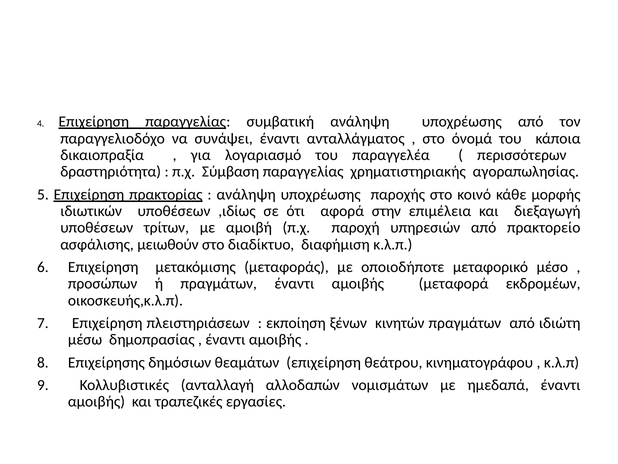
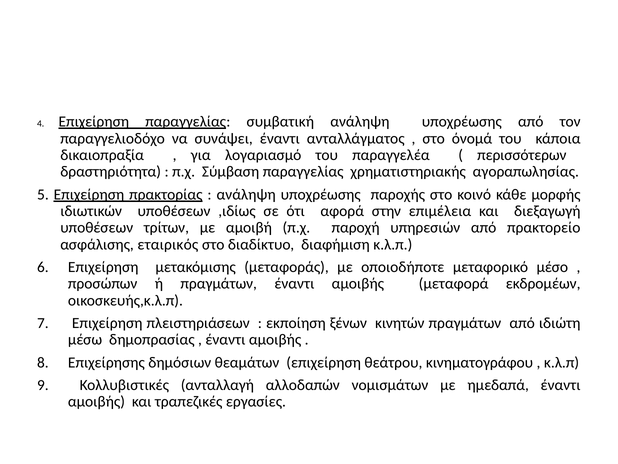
μειωθούν: μειωθούν -> εταιρικός
